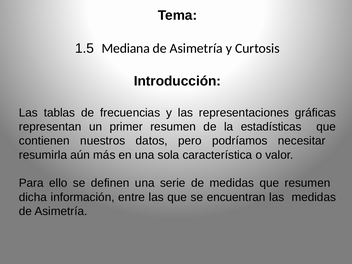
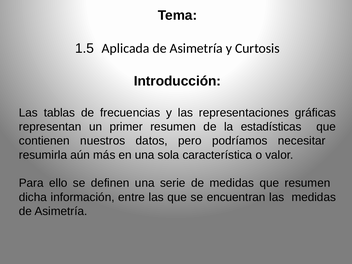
Mediana: Mediana -> Aplicada
